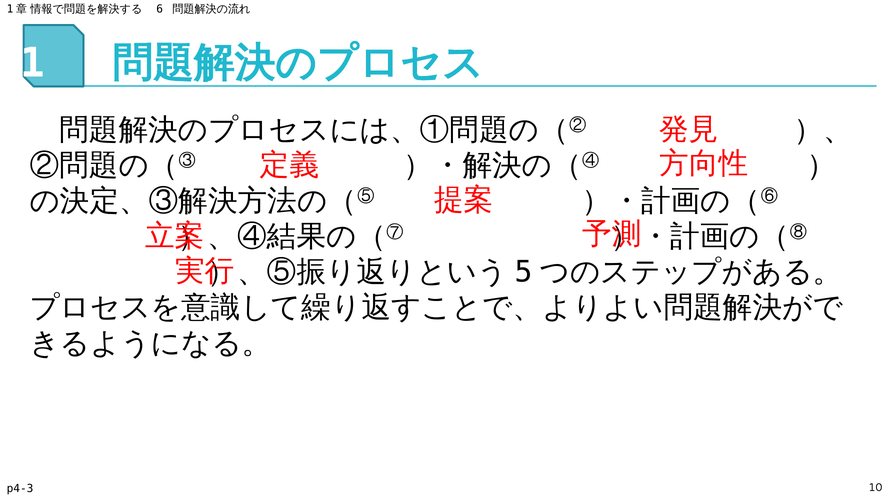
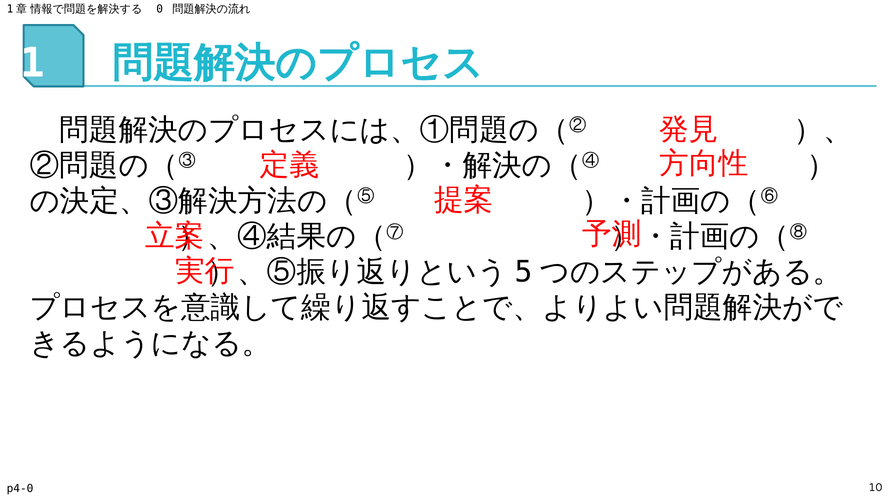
6: 6 -> 0
p4-3: p4-3 -> p4-0
